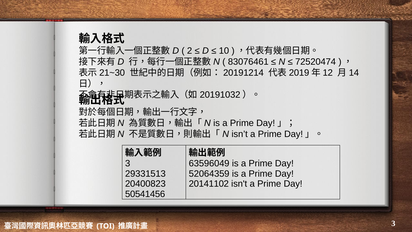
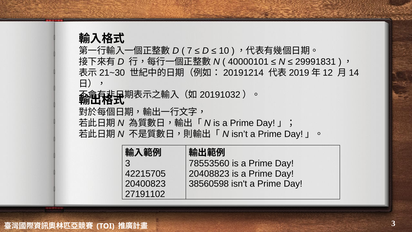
2: 2 -> 7
83076461: 83076461 -> 40000101
72520474: 72520474 -> 29991831
63596049: 63596049 -> 78553560
29331513: 29331513 -> 42215705
52064359: 52064359 -> 20408823
20141102: 20141102 -> 38560598
50541456: 50541456 -> 27191102
